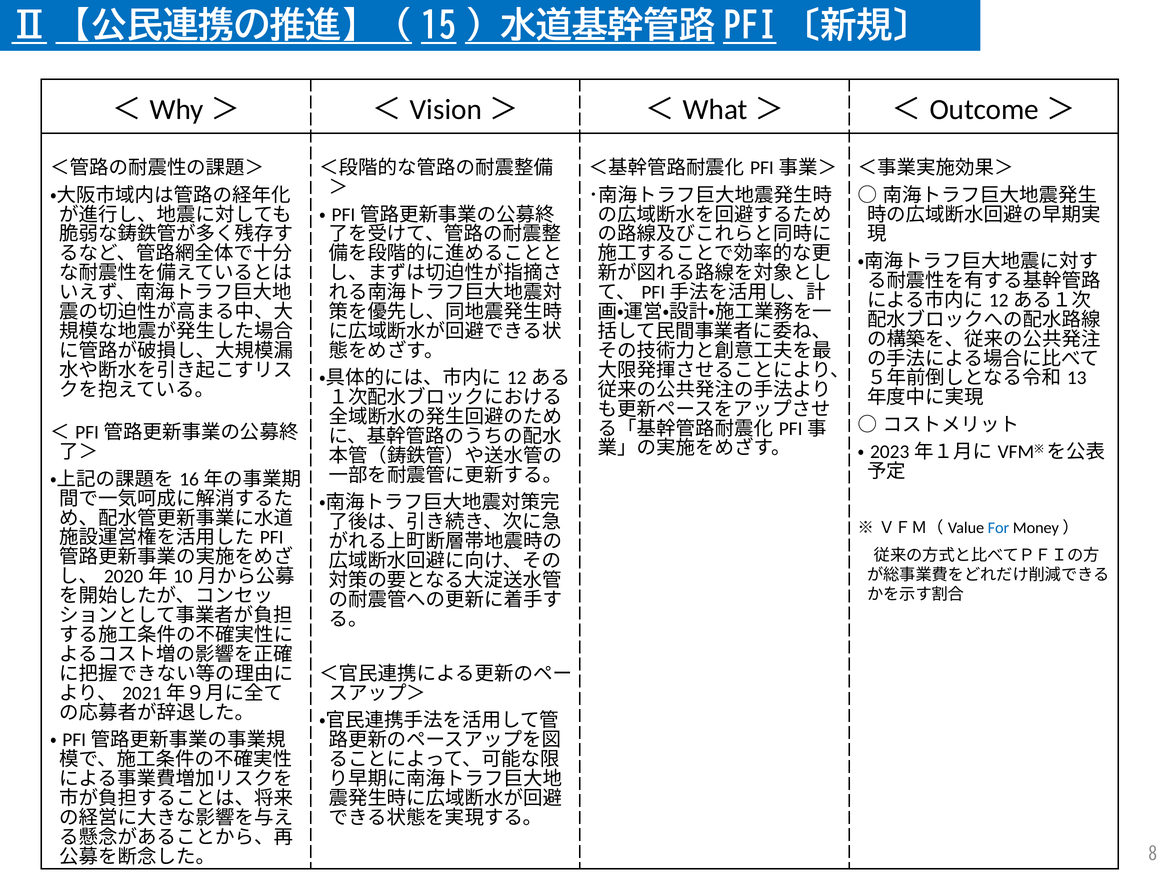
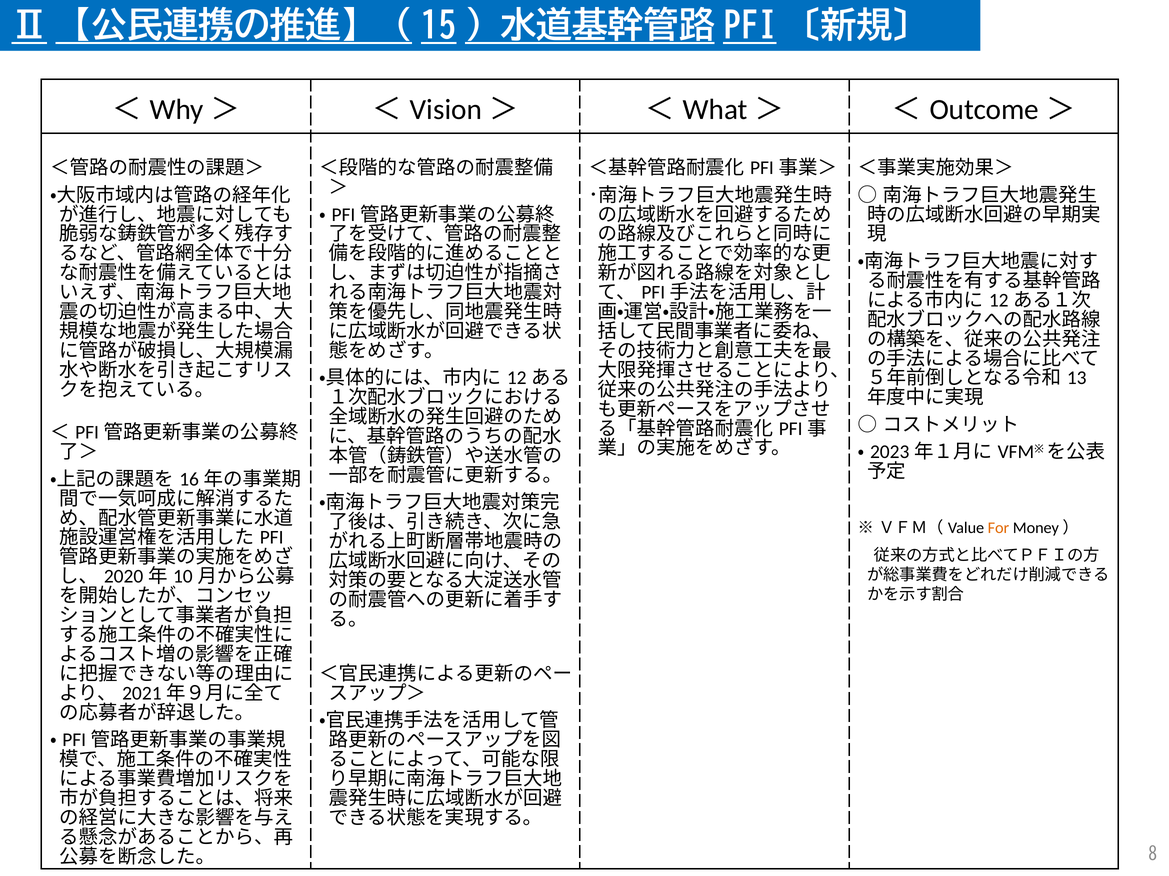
For colour: blue -> orange
